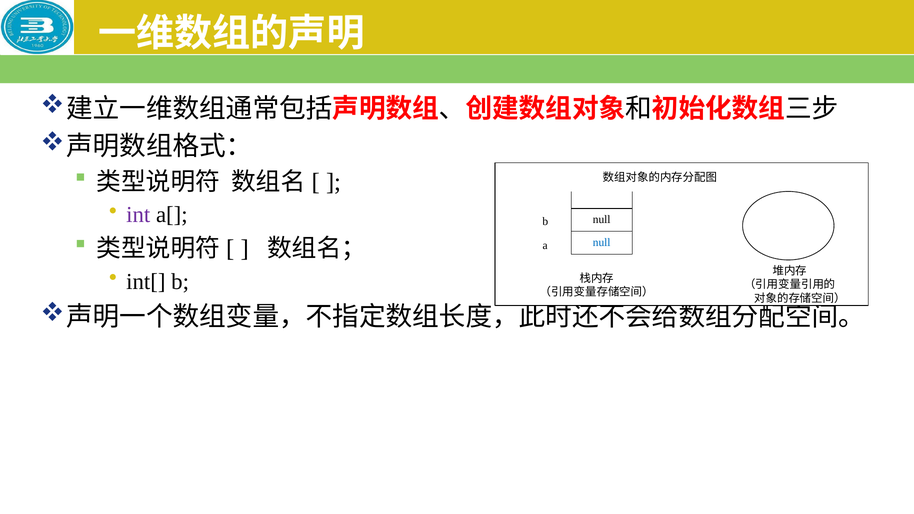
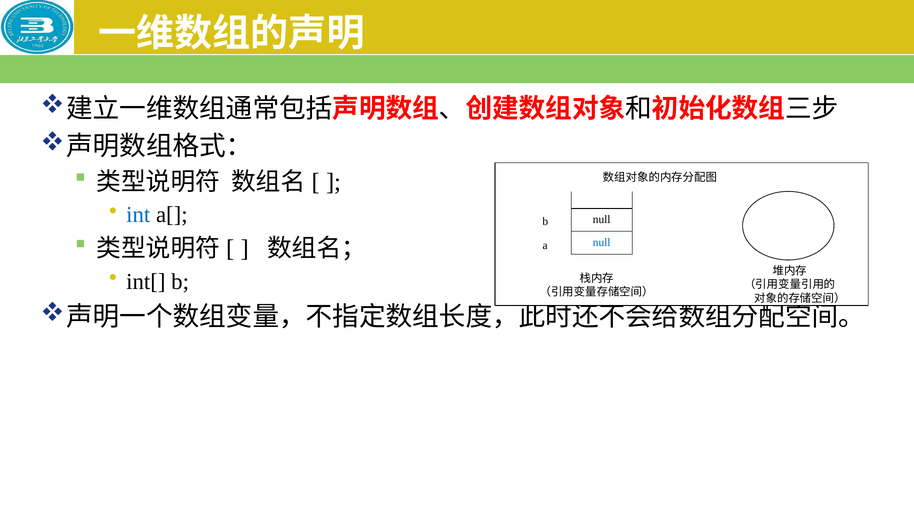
int colour: purple -> blue
